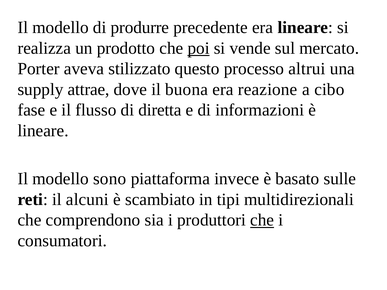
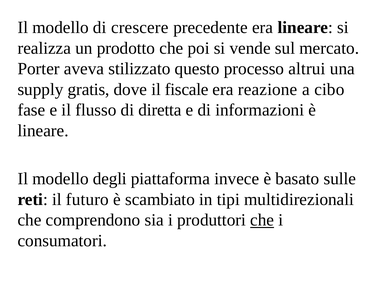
produrre: produrre -> crescere
poi underline: present -> none
attrae: attrae -> gratis
buona: buona -> fiscale
sono: sono -> degli
alcuni: alcuni -> futuro
